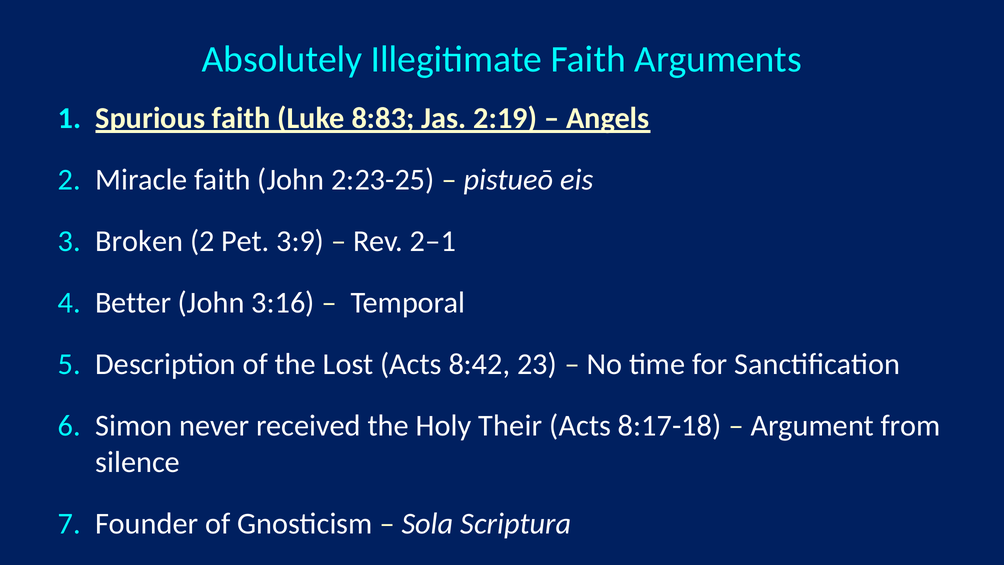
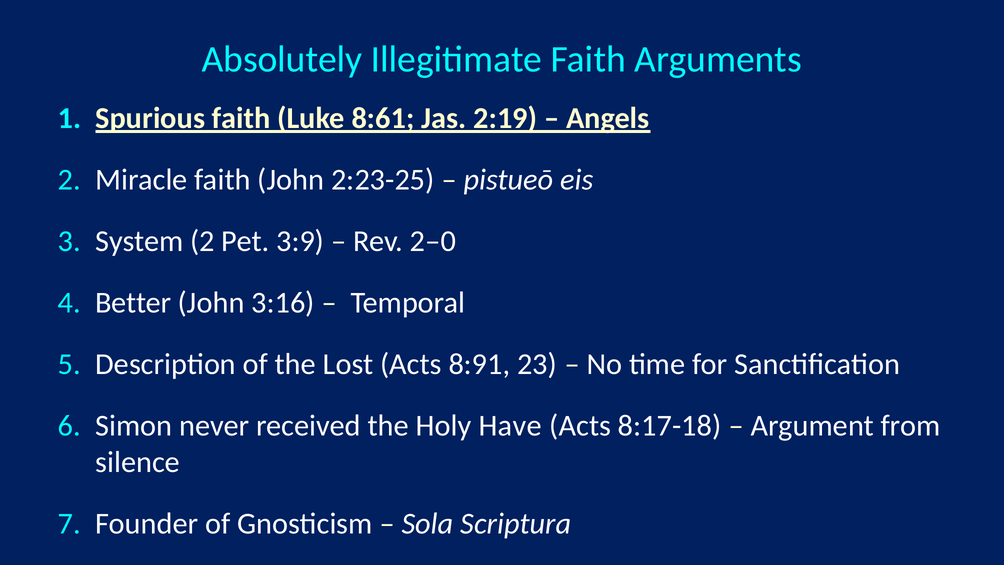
8:83: 8:83 -> 8:61
Broken: Broken -> System
2‒1: 2‒1 -> 2‒0
8:42: 8:42 -> 8:91
Their: Their -> Have
